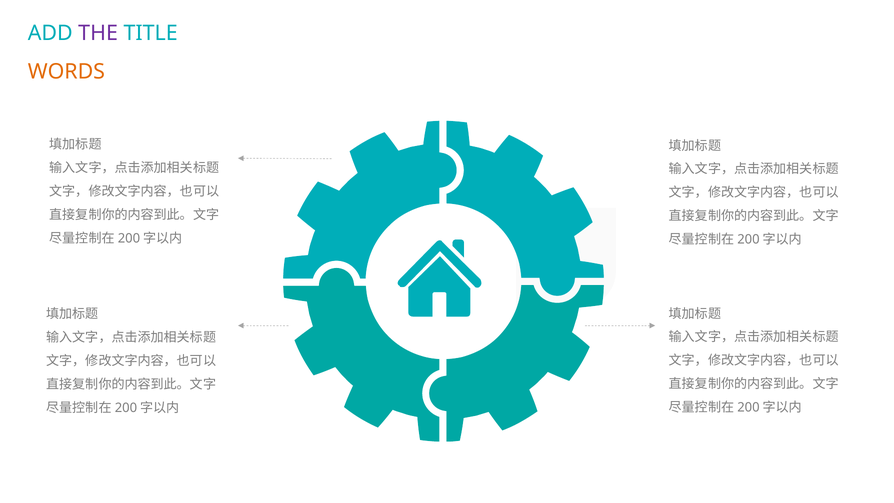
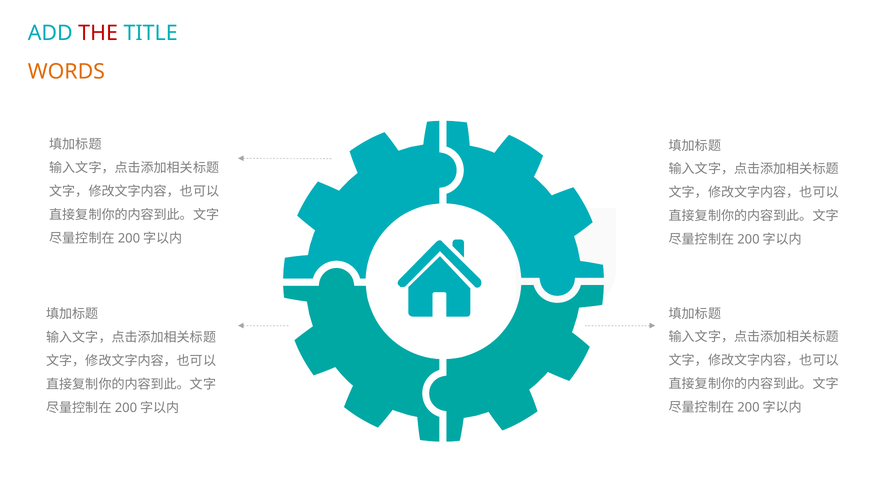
THE colour: purple -> red
